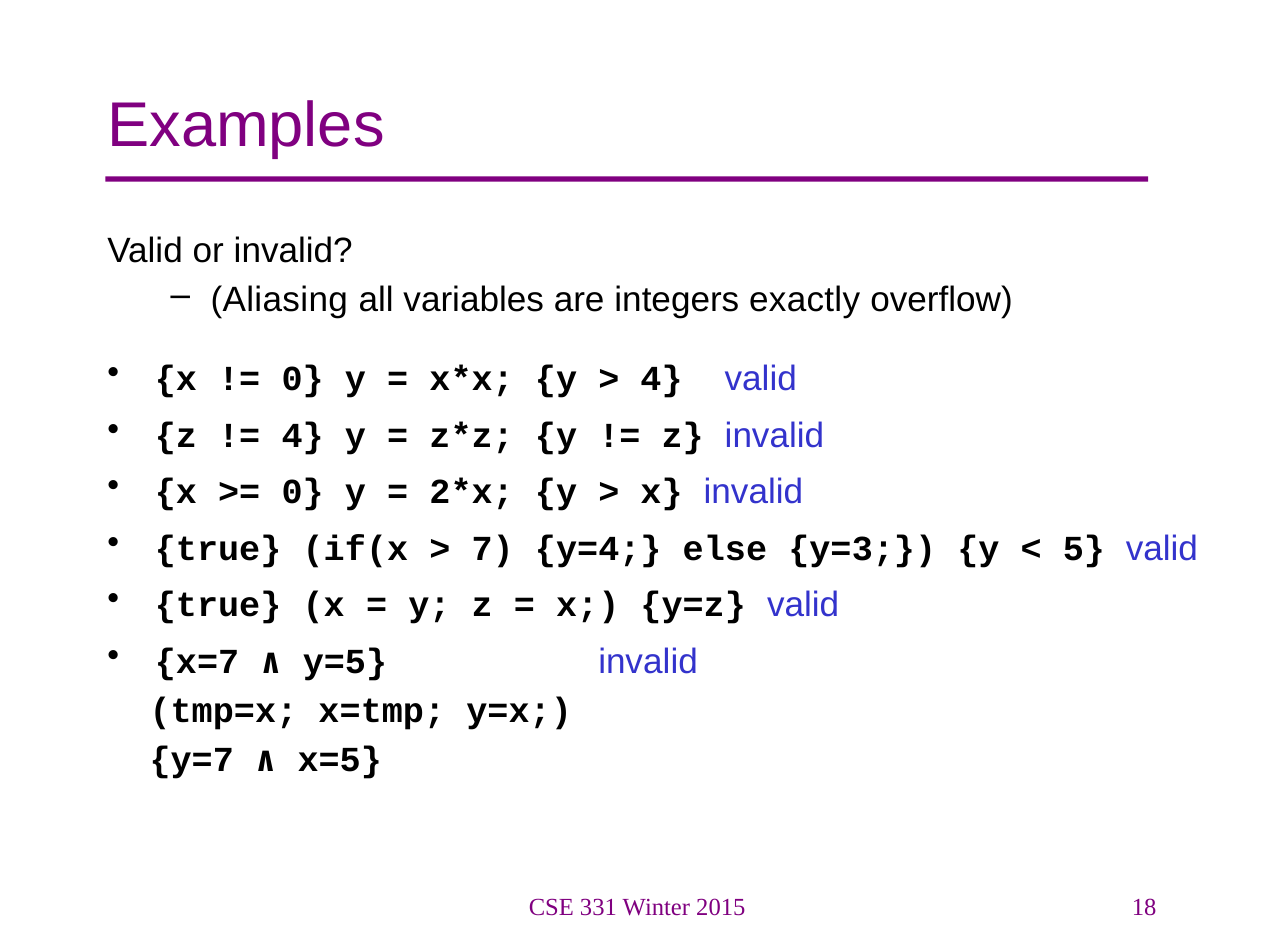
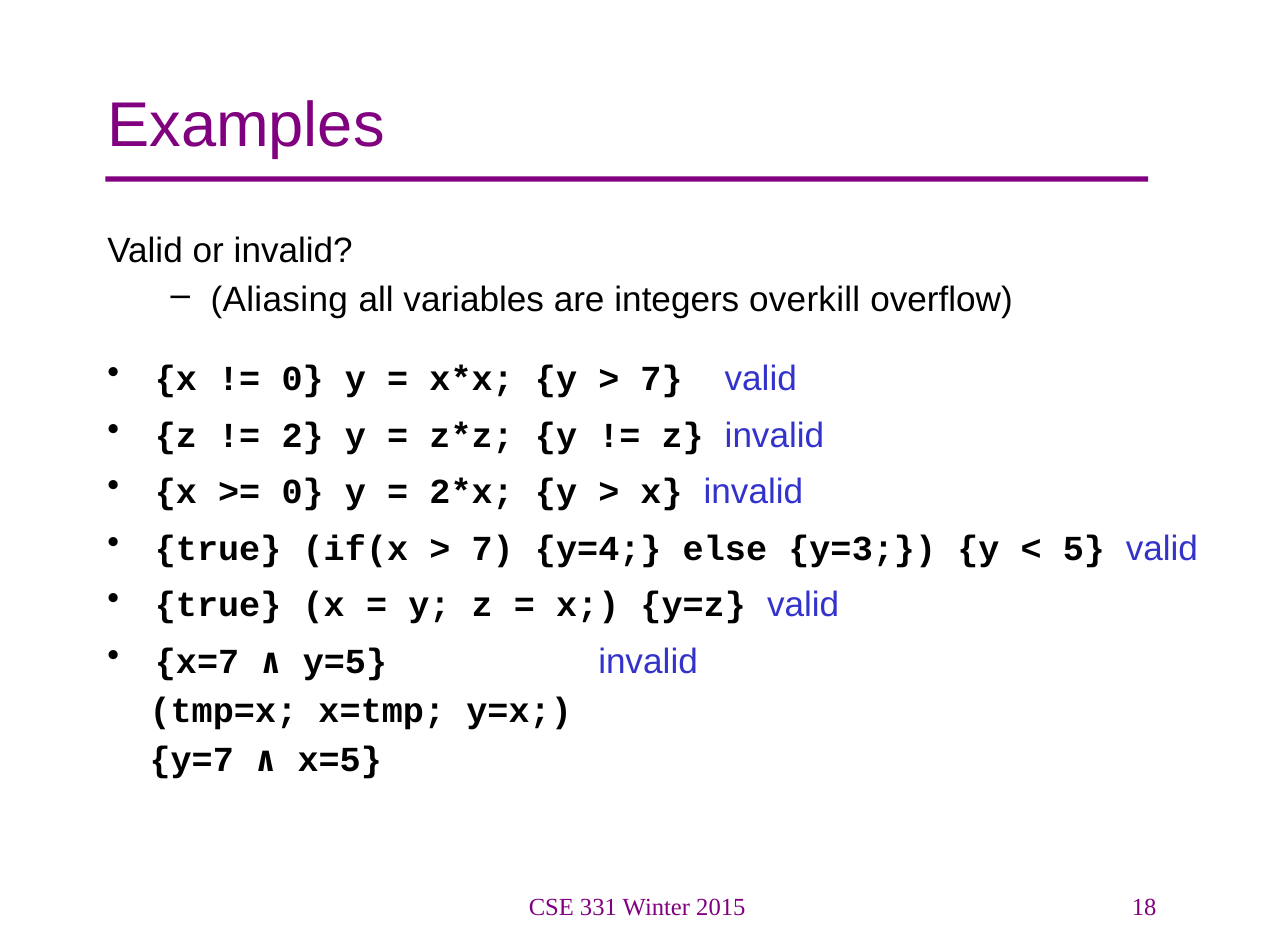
exactly: exactly -> overkill
4 at (662, 379): 4 -> 7
4 at (303, 435): 4 -> 2
